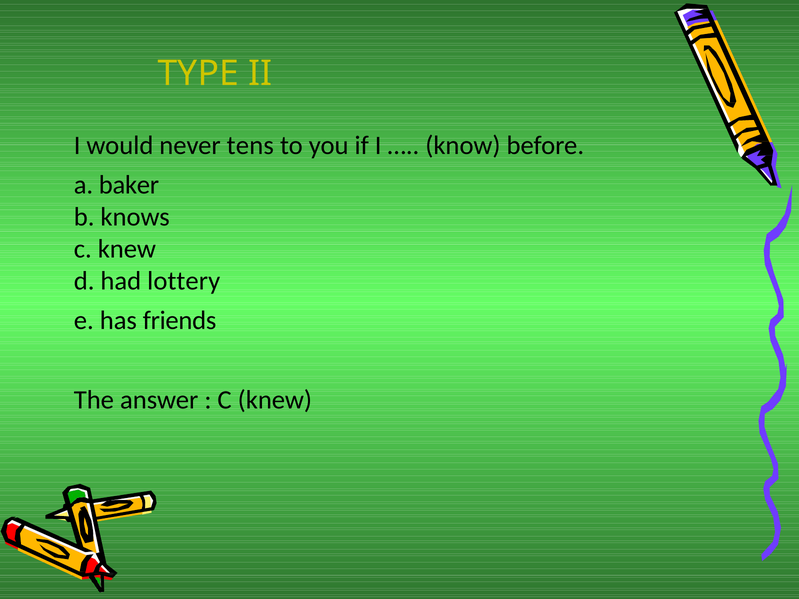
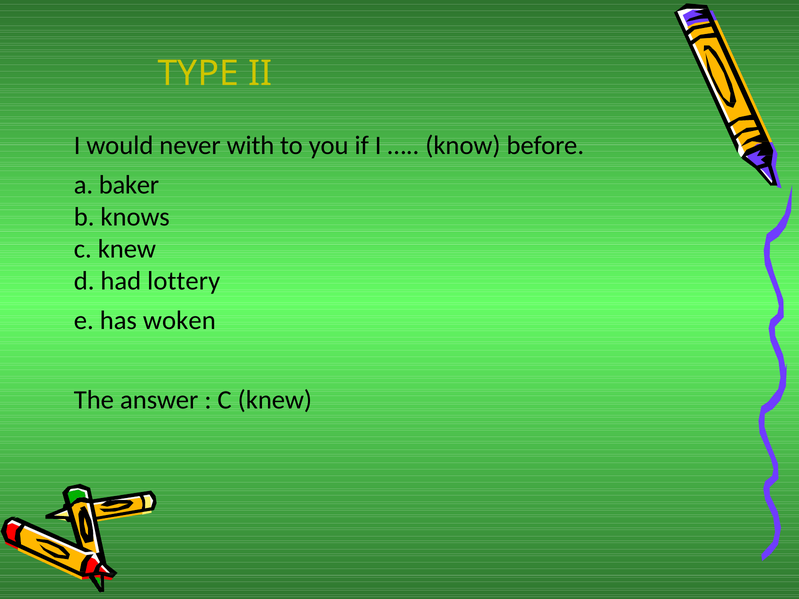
tens: tens -> with
friends: friends -> woken
